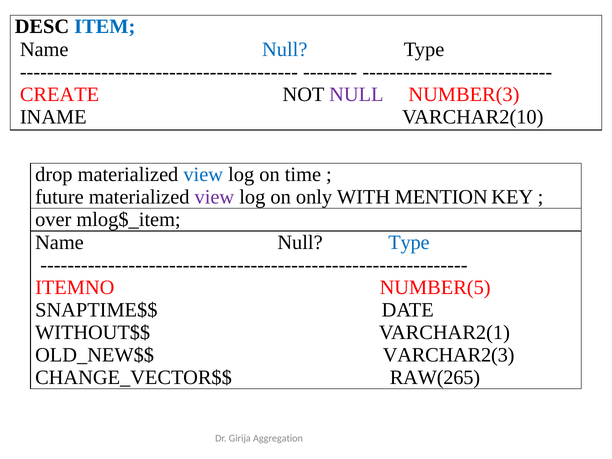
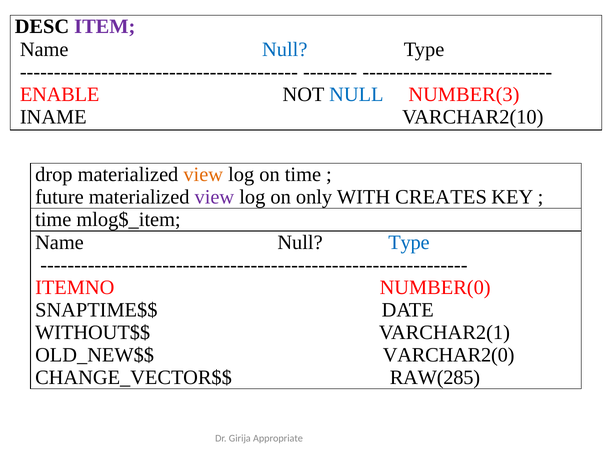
ITEM colour: blue -> purple
CREATE: CREATE -> ENABLE
NULL at (356, 94) colour: purple -> blue
view at (203, 175) colour: blue -> orange
MENTION: MENTION -> CREATES
over at (53, 220): over -> time
NUMBER(5: NUMBER(5 -> NUMBER(0
VARCHAR2(3: VARCHAR2(3 -> VARCHAR2(0
RAW(265: RAW(265 -> RAW(285
Aggregation: Aggregation -> Appropriate
